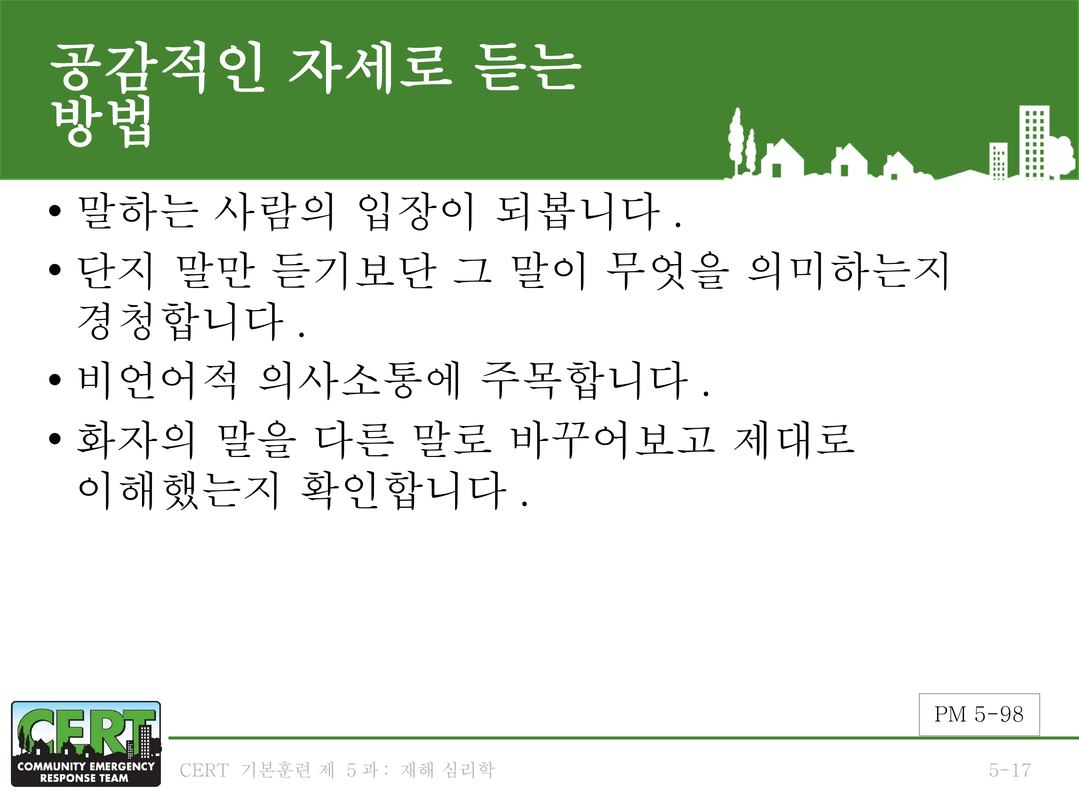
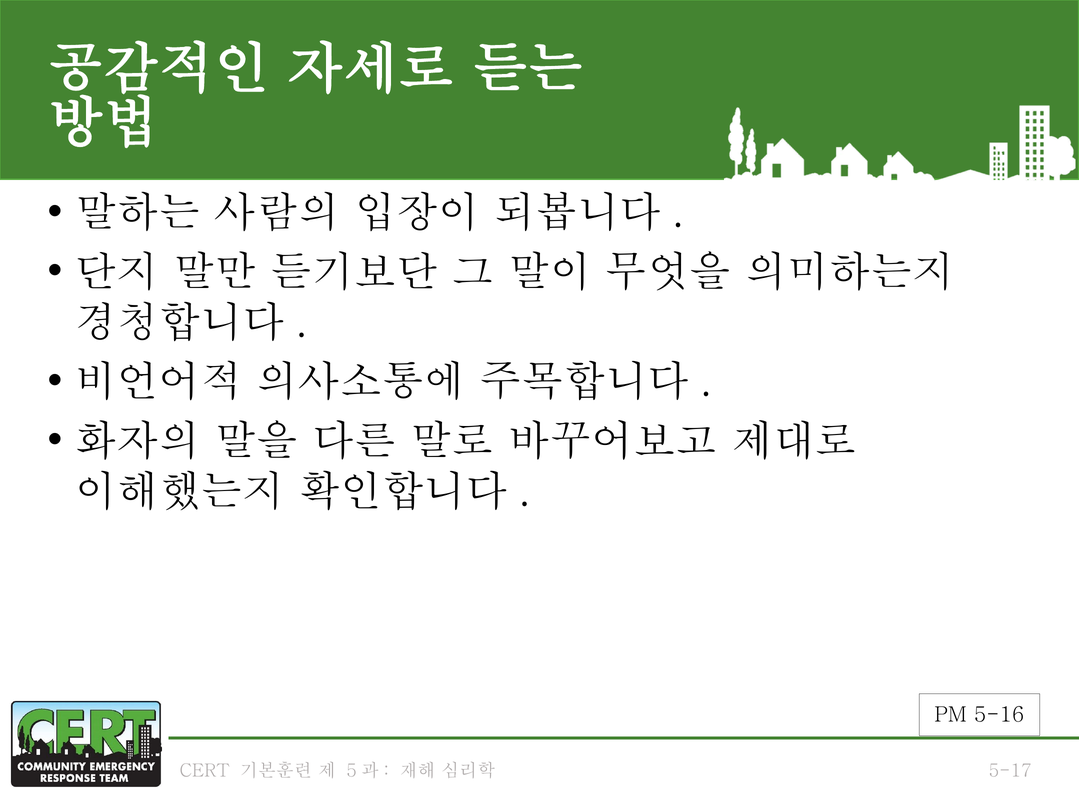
5-98: 5-98 -> 5-16
